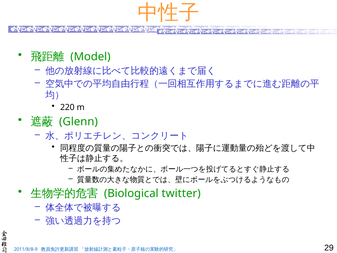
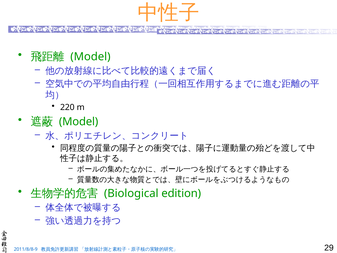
Glenn at (78, 122): Glenn -> Model
twitter: twitter -> edition
